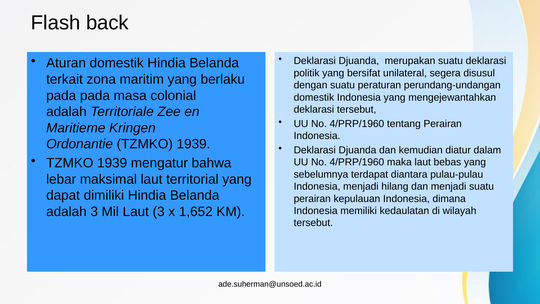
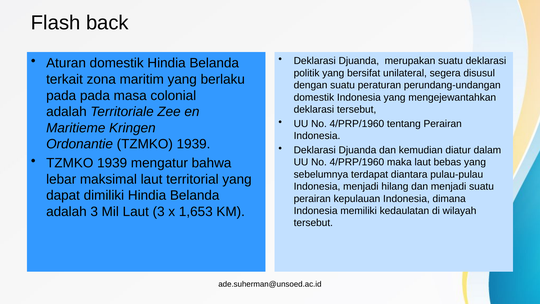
1,652: 1,652 -> 1,653
